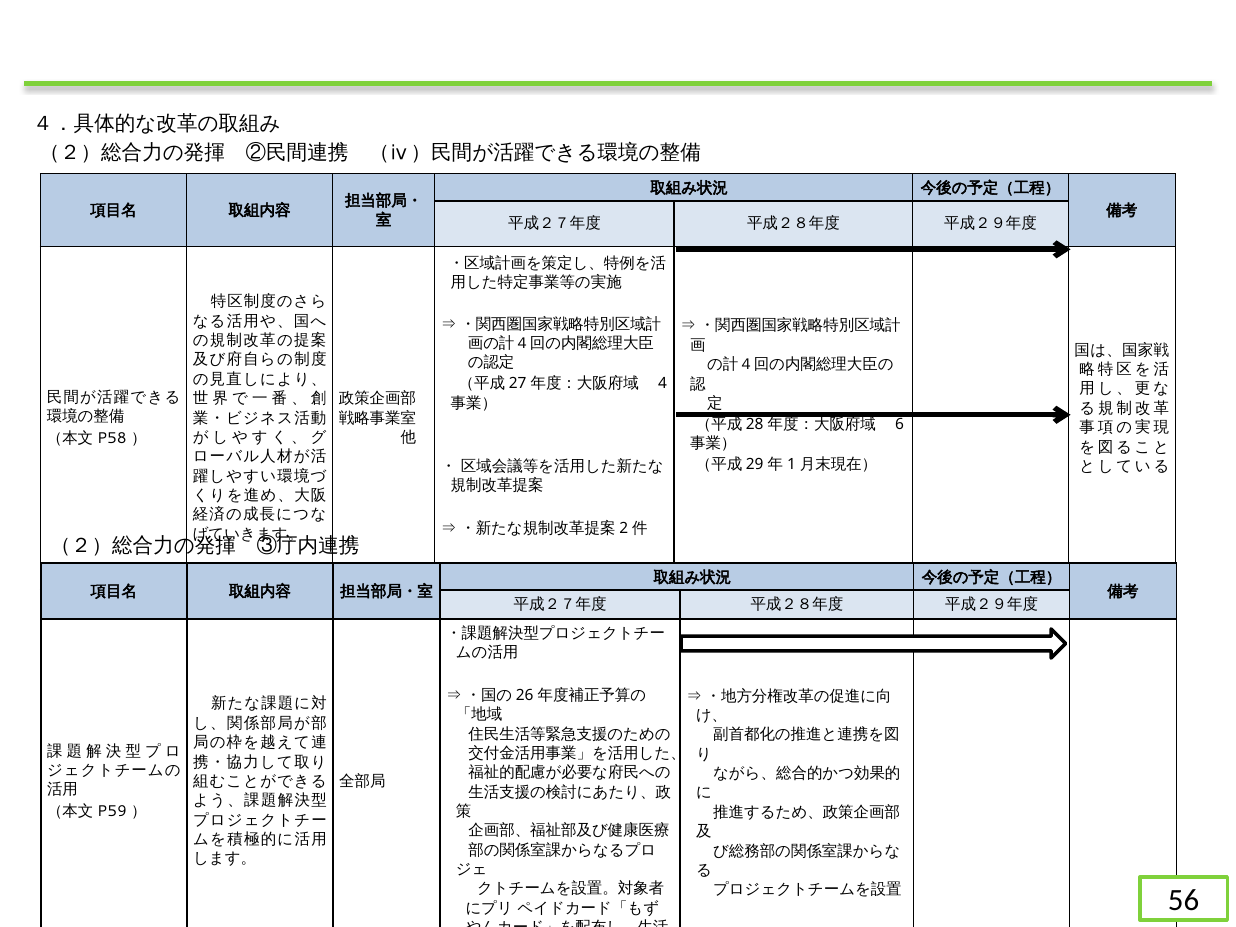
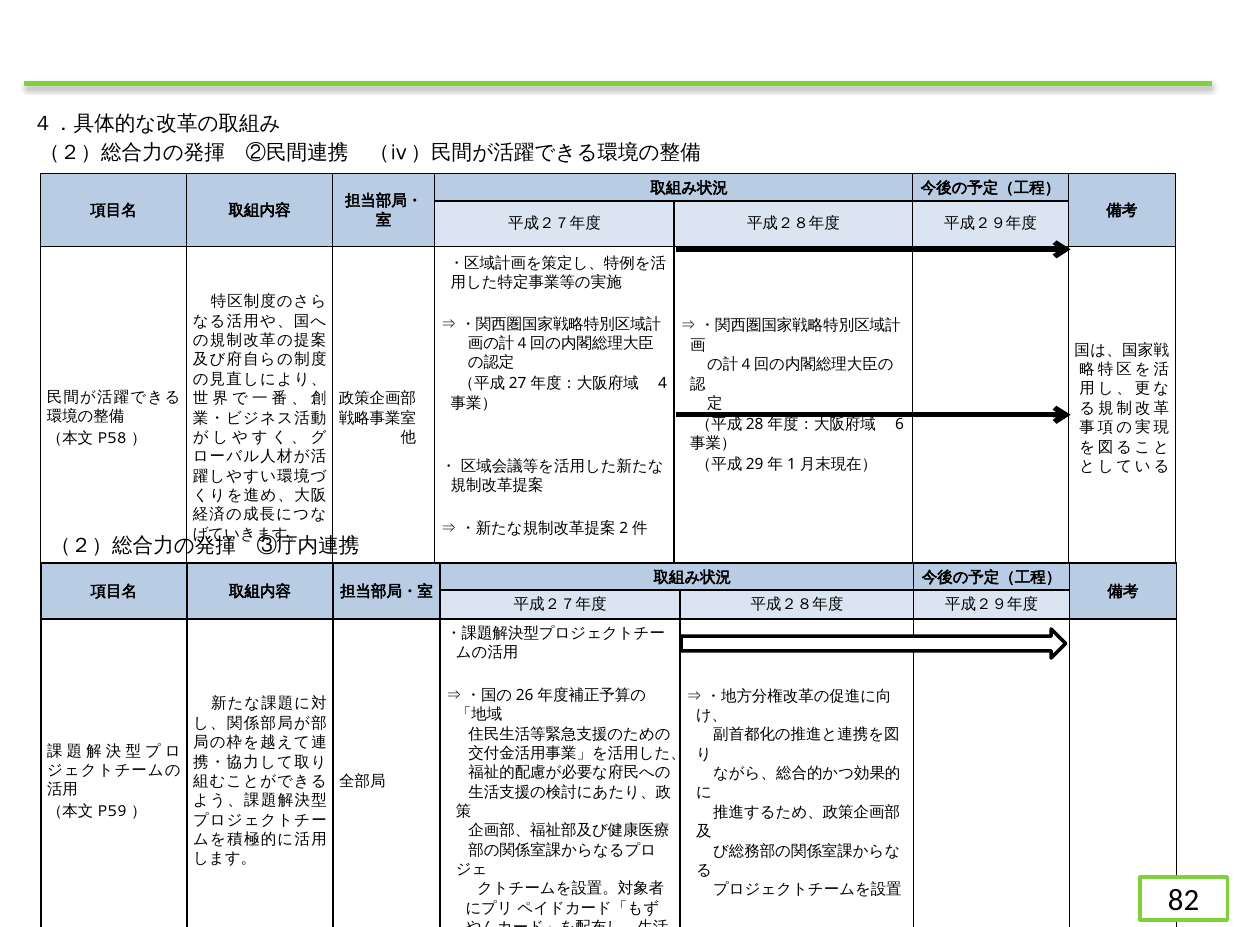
56: 56 -> 82
